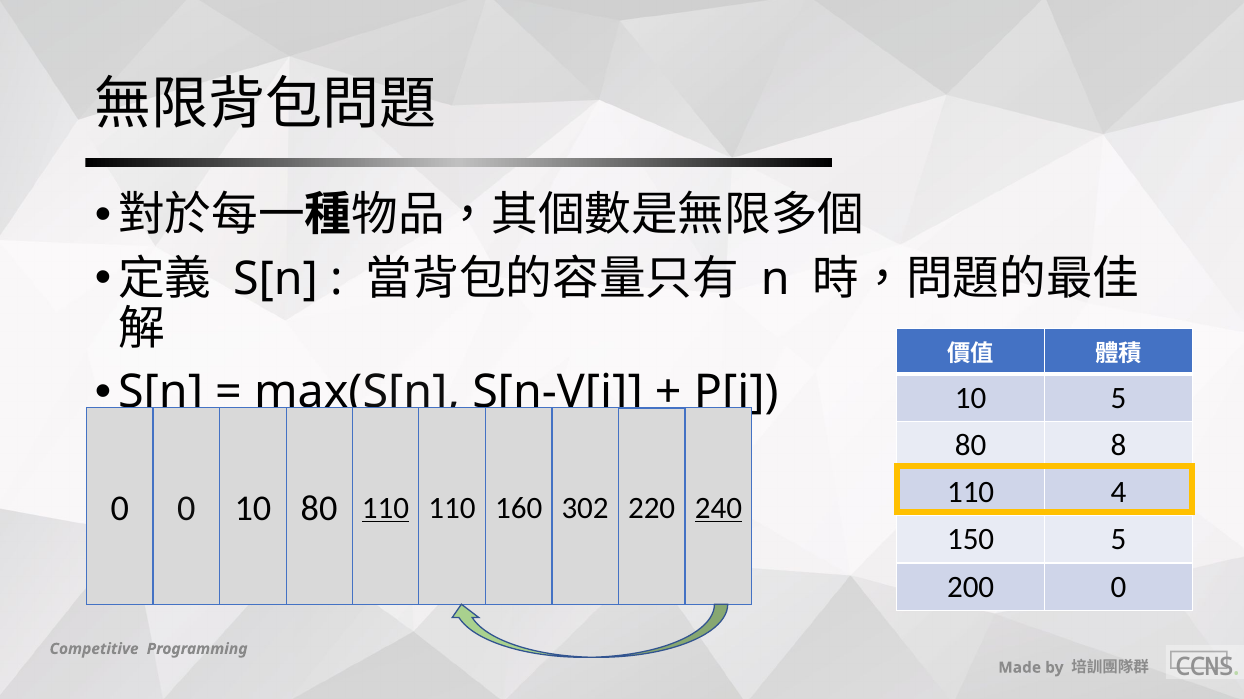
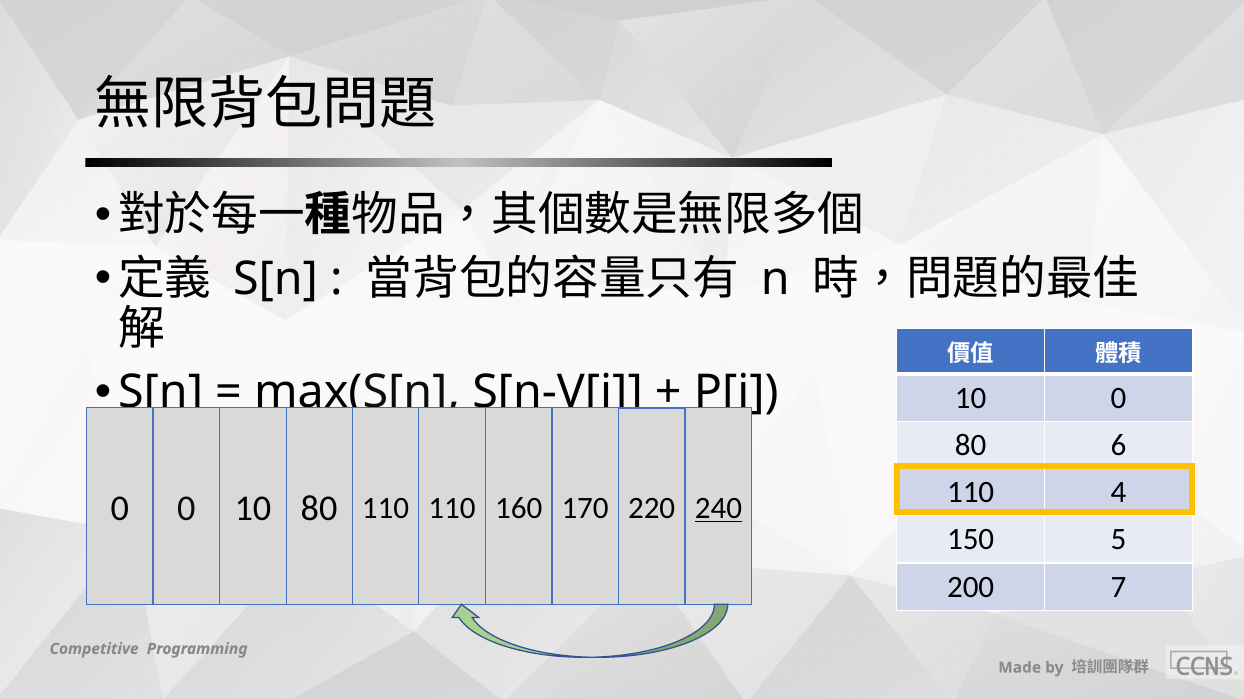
5 at (1119, 398): 5 -> 0
8: 8 -> 6
110 at (386, 509) underline: present -> none
302: 302 -> 170
200 0: 0 -> 7
